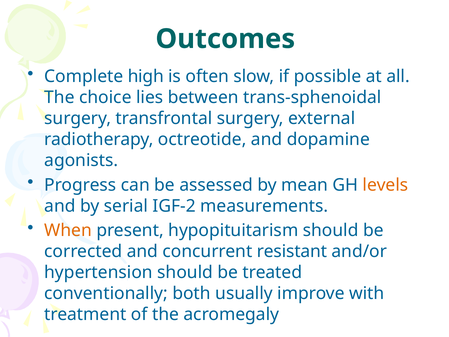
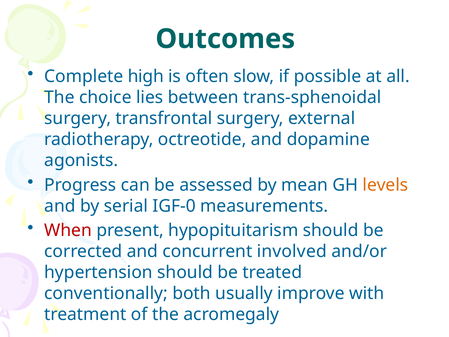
IGF-2: IGF-2 -> IGF-0
When colour: orange -> red
resistant: resistant -> involved
